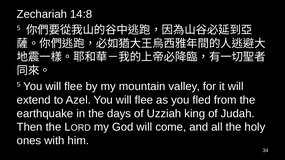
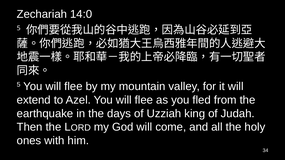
14:8: 14:8 -> 14:0
